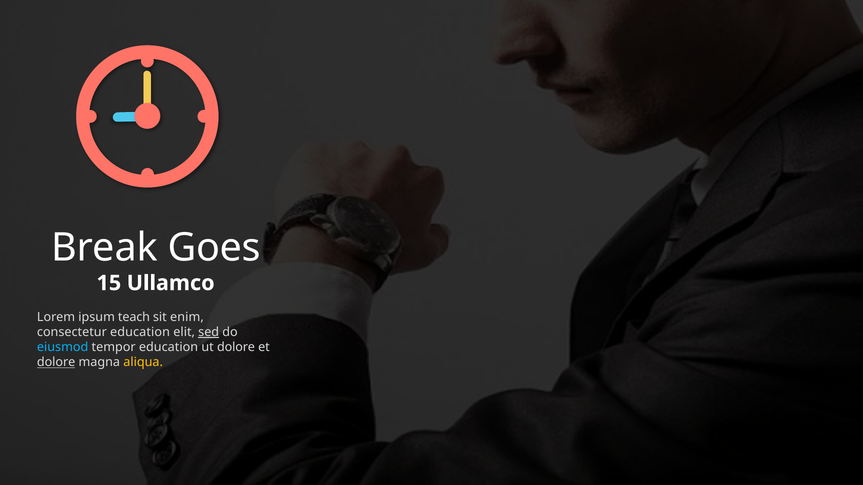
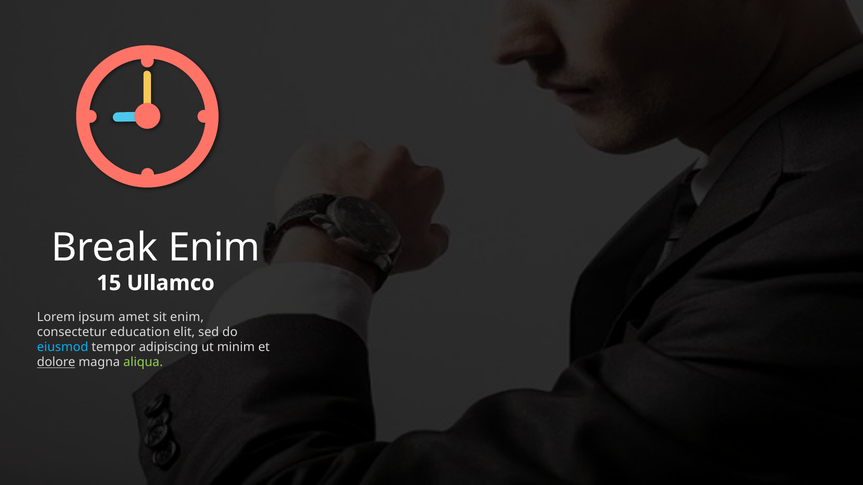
Break Goes: Goes -> Enim
teach: teach -> amet
sed underline: present -> none
tempor education: education -> adipiscing
ut dolore: dolore -> minim
aliqua colour: yellow -> light green
